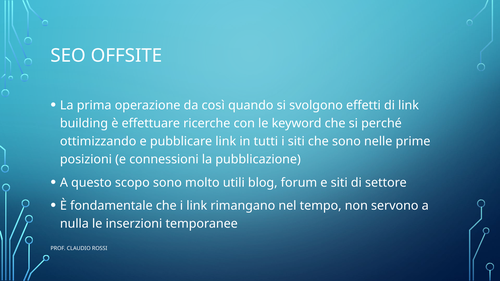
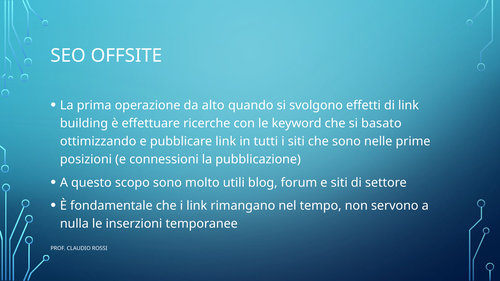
così: così -> alto
perché: perché -> basato
